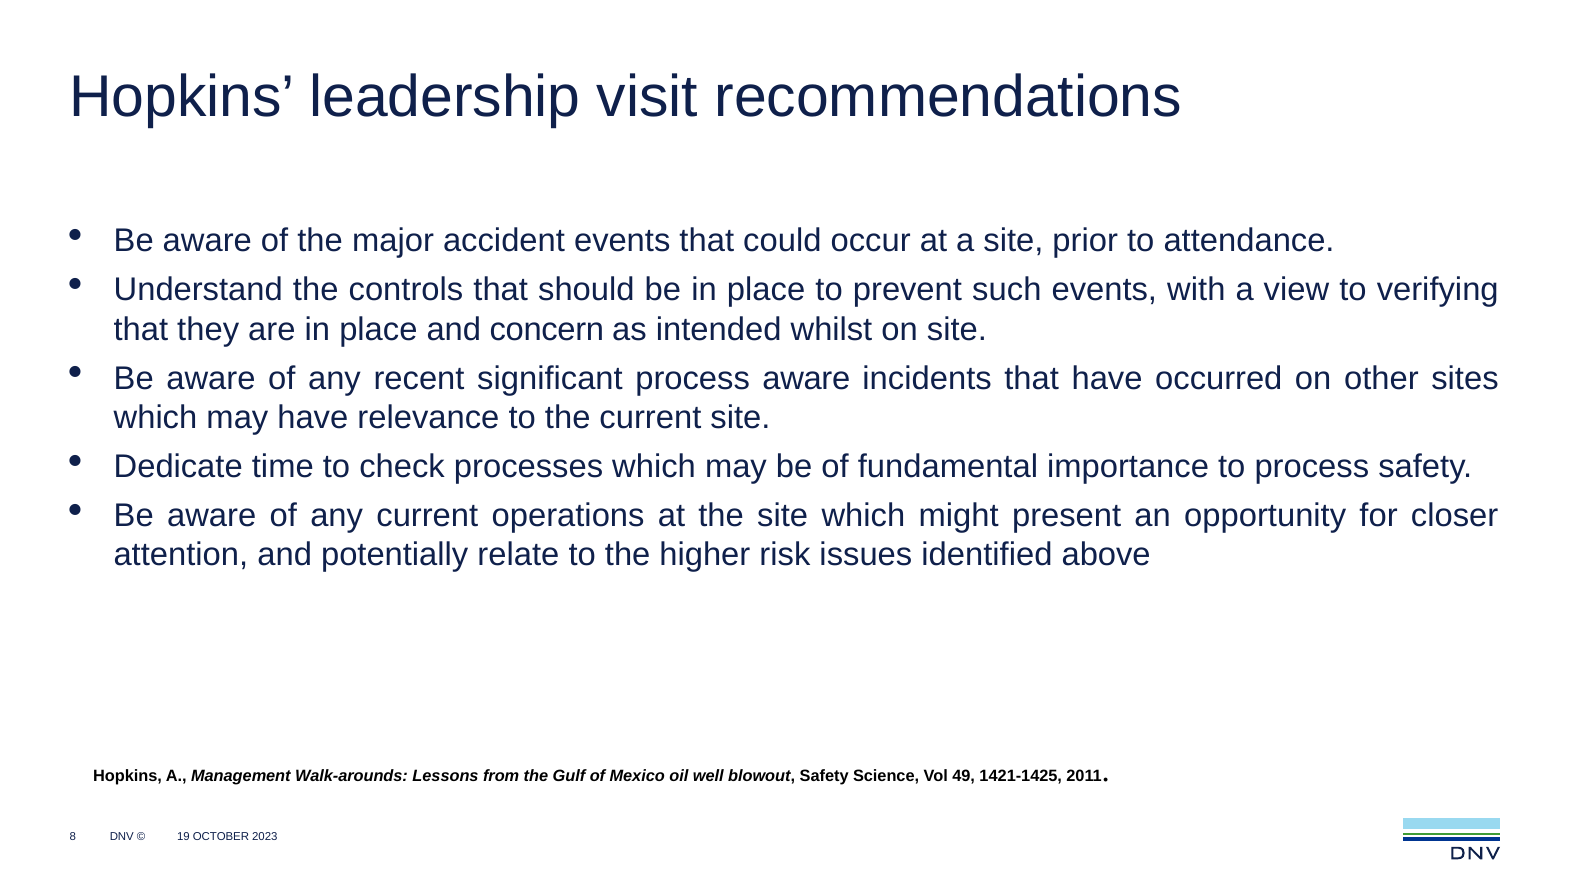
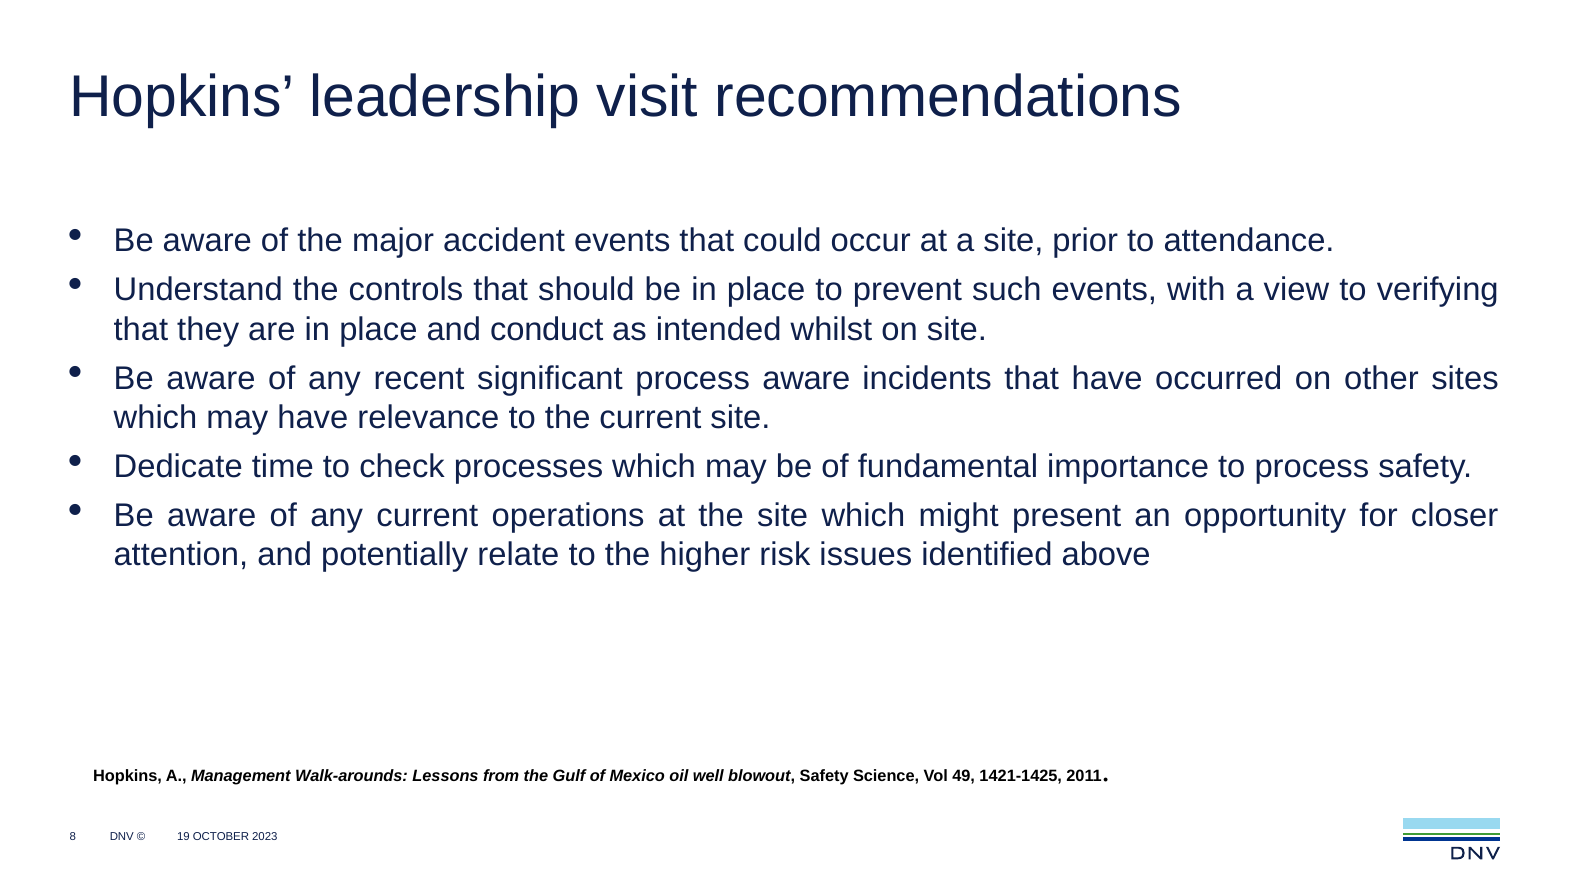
concern: concern -> conduct
